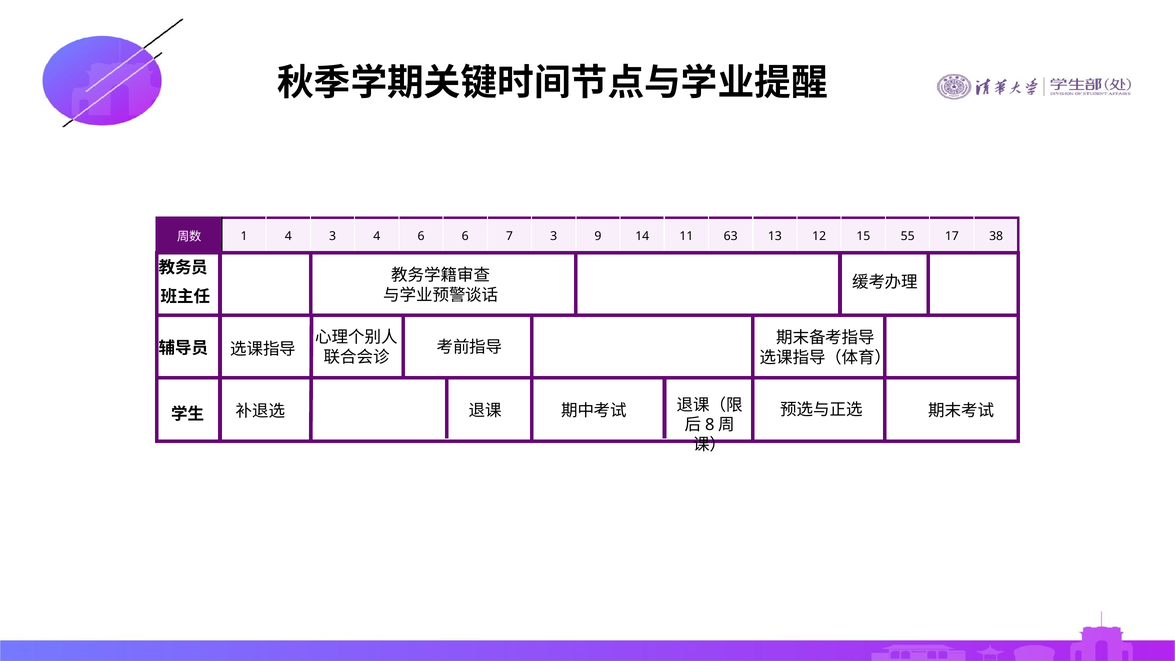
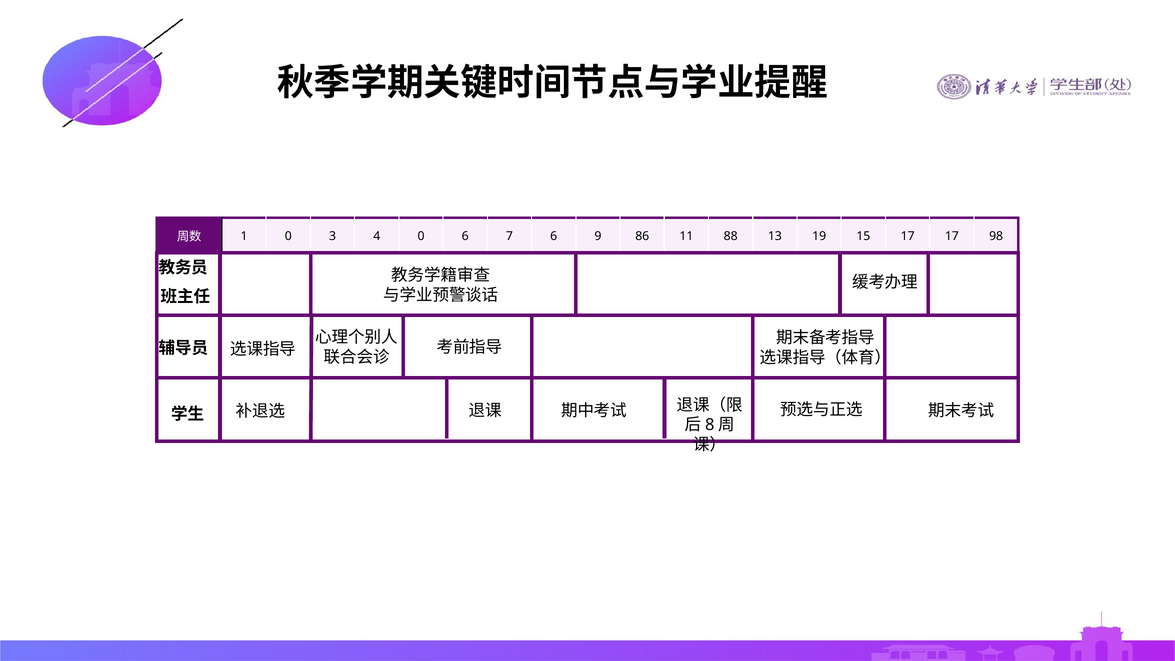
1 4: 4 -> 0
4 6: 6 -> 0
7 3: 3 -> 6
14: 14 -> 86
63: 63 -> 88
12: 12 -> 19
15 55: 55 -> 17
38: 38 -> 98
